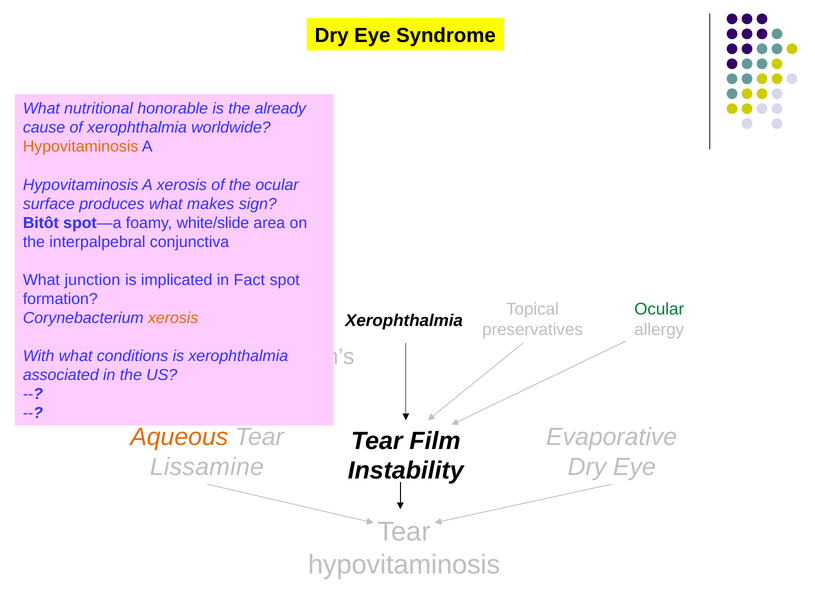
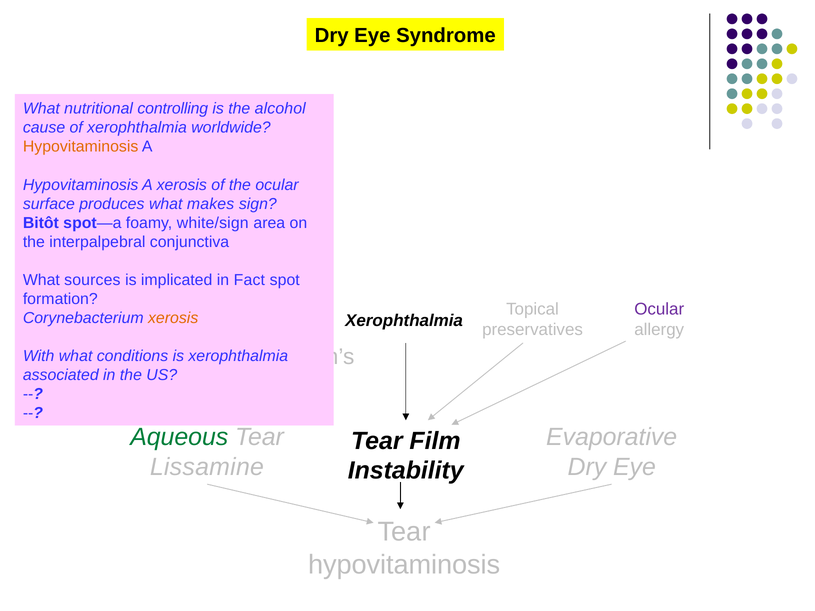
honorable: honorable -> controlling
already: already -> alcohol
white/slide: white/slide -> white/sign
junction: junction -> sources
Ocular at (659, 309) colour: green -> purple
Aqueous colour: orange -> green
